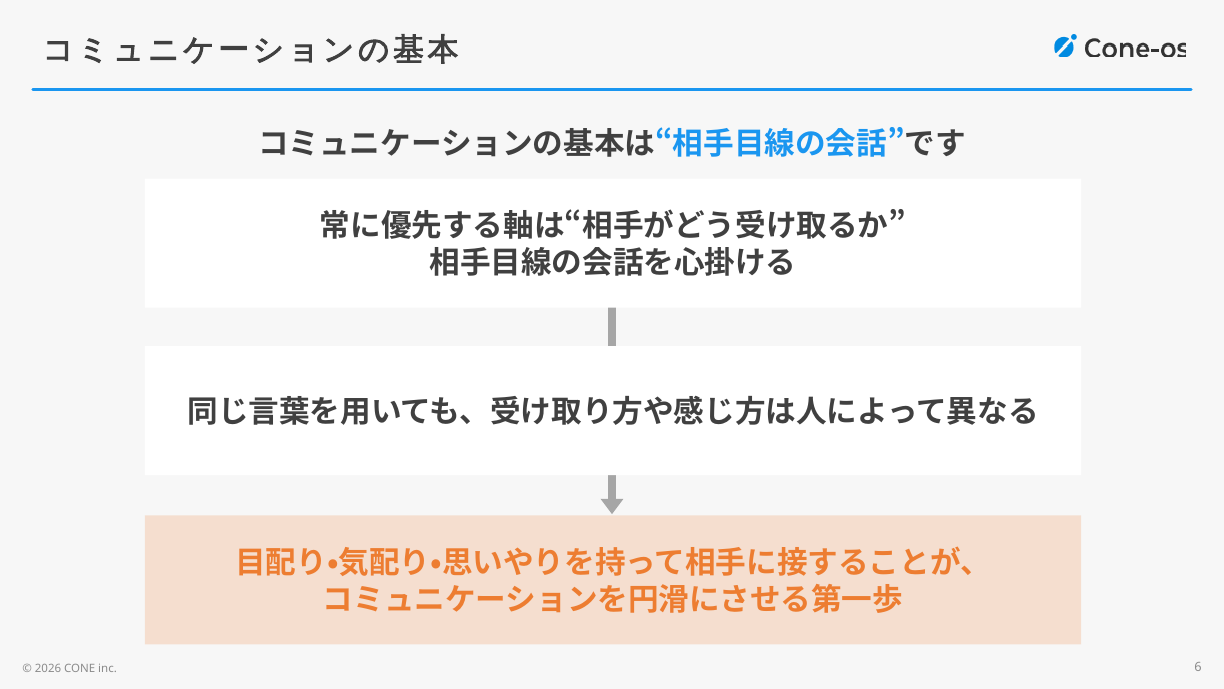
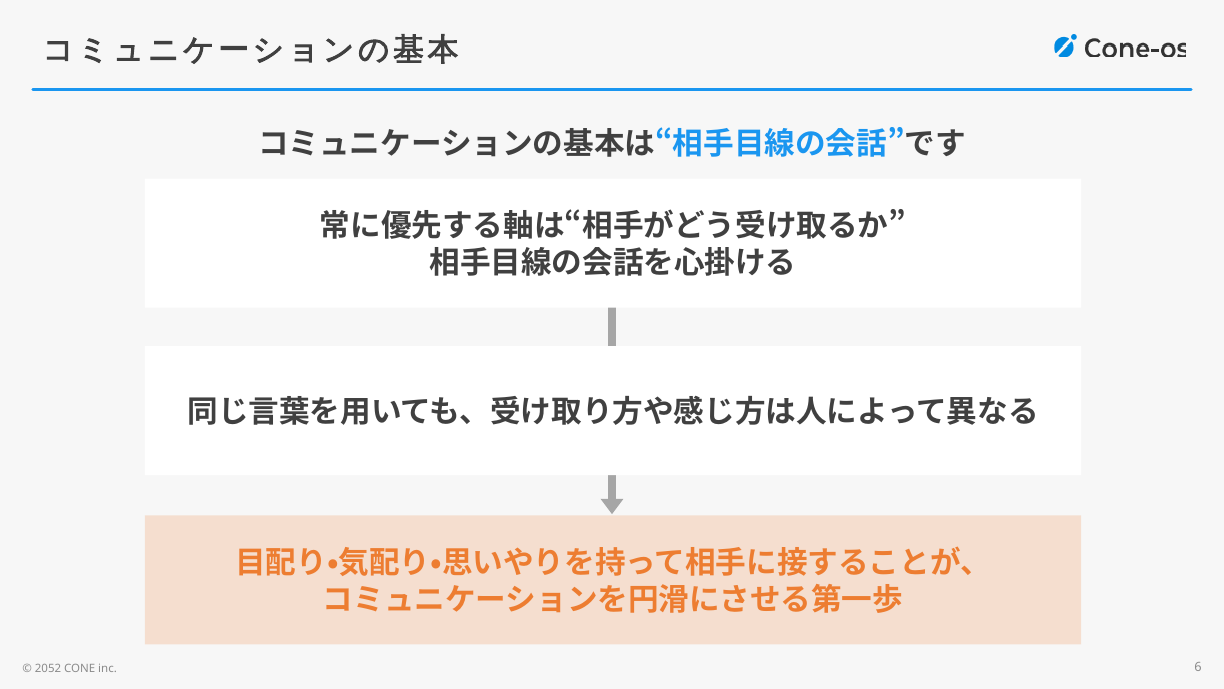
2026: 2026 -> 2052
